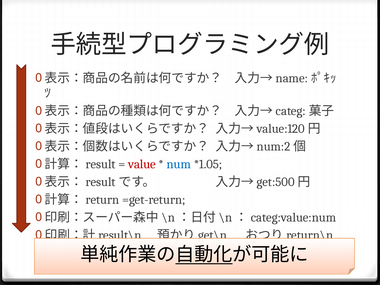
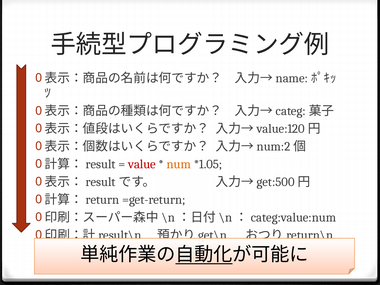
num colour: blue -> orange
